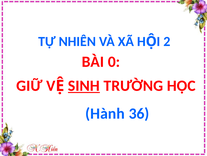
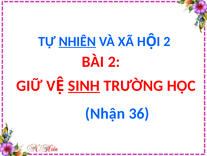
NHIÊN underline: none -> present
BÀI 0: 0 -> 2
Hành: Hành -> Nhận
